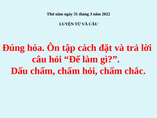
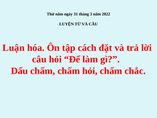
Đúng: Đúng -> Luận
